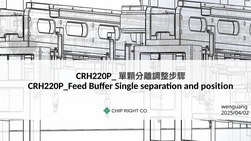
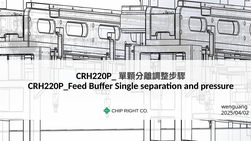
position: position -> pressure
